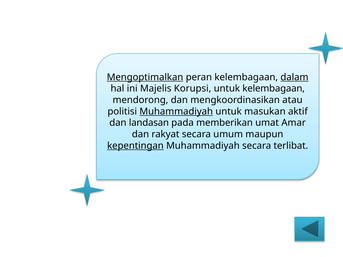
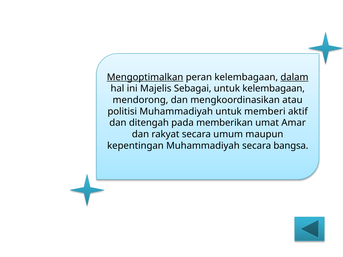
Korupsi: Korupsi -> Sebagai
Muhammadiyah at (176, 112) underline: present -> none
masukan: masukan -> memberi
landasan: landasan -> ditengah
kepentingan underline: present -> none
terlibat: terlibat -> bangsa
